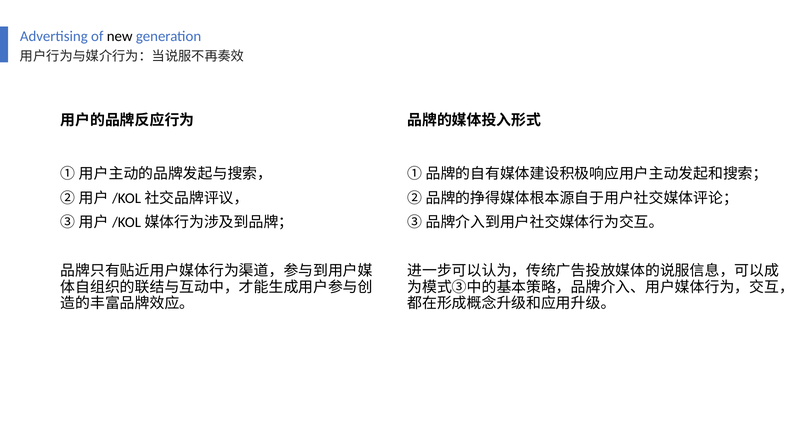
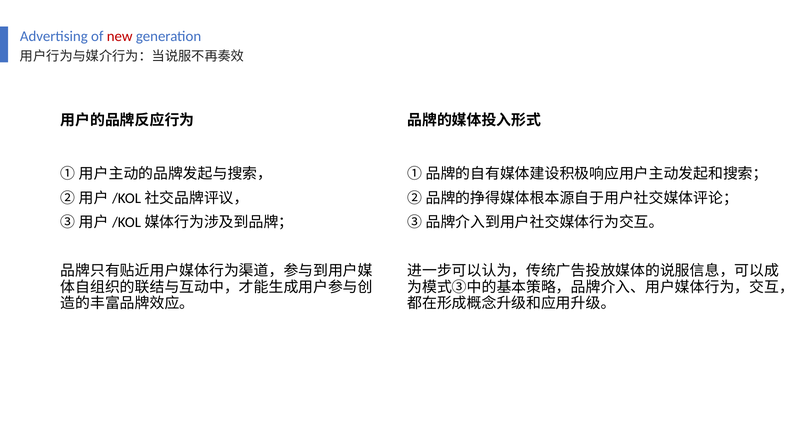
new colour: black -> red
